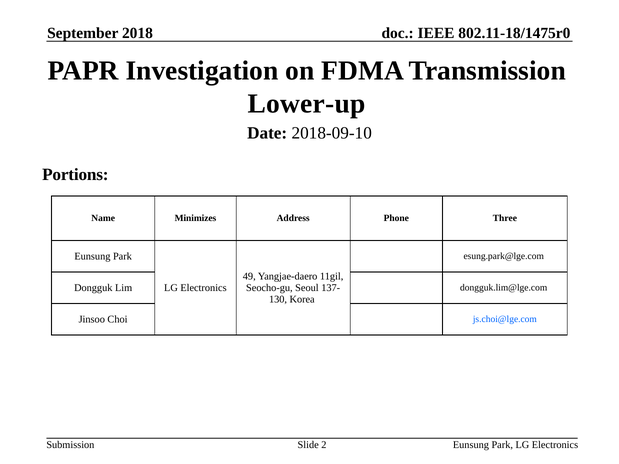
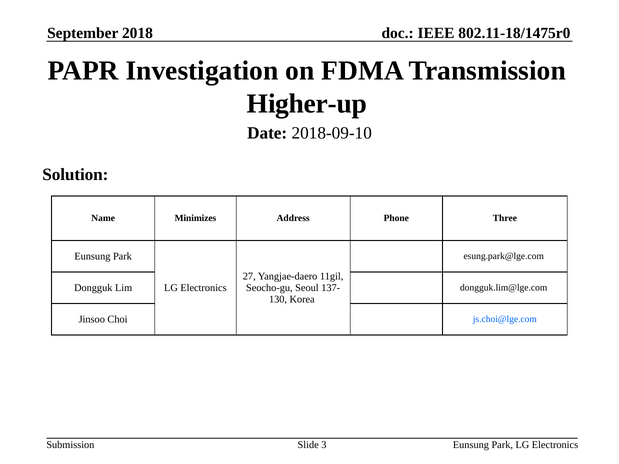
Lower-up: Lower-up -> Higher-up
Portions: Portions -> Solution
49: 49 -> 27
2: 2 -> 3
